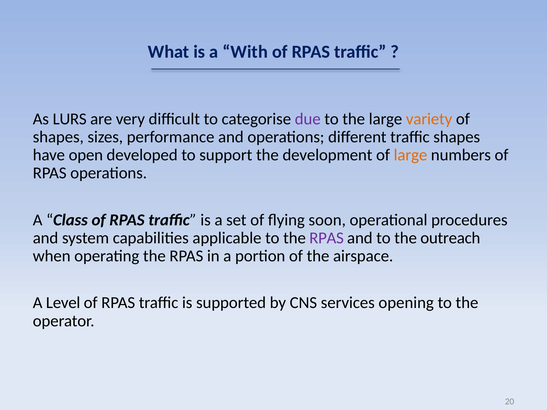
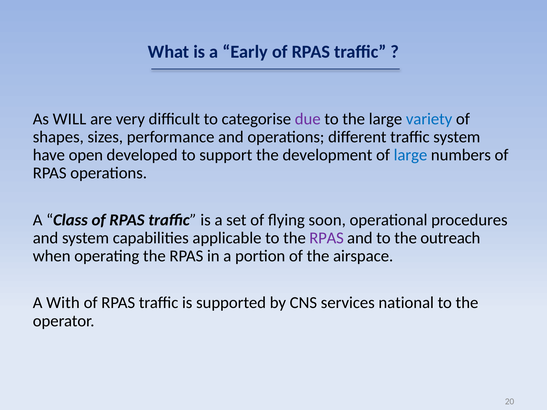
With: With -> Early
LURS: LURS -> WILL
variety colour: orange -> blue
traffic shapes: shapes -> system
large at (410, 155) colour: orange -> blue
Level: Level -> With
opening: opening -> national
